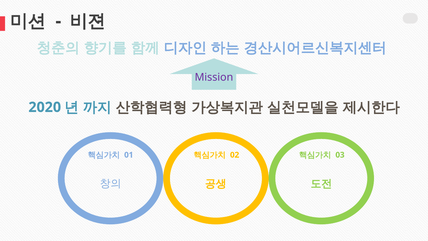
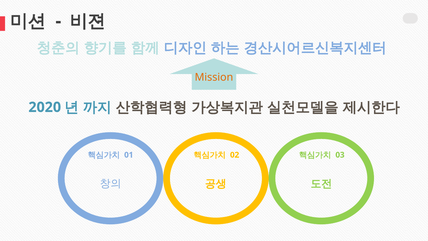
Mission colour: purple -> orange
